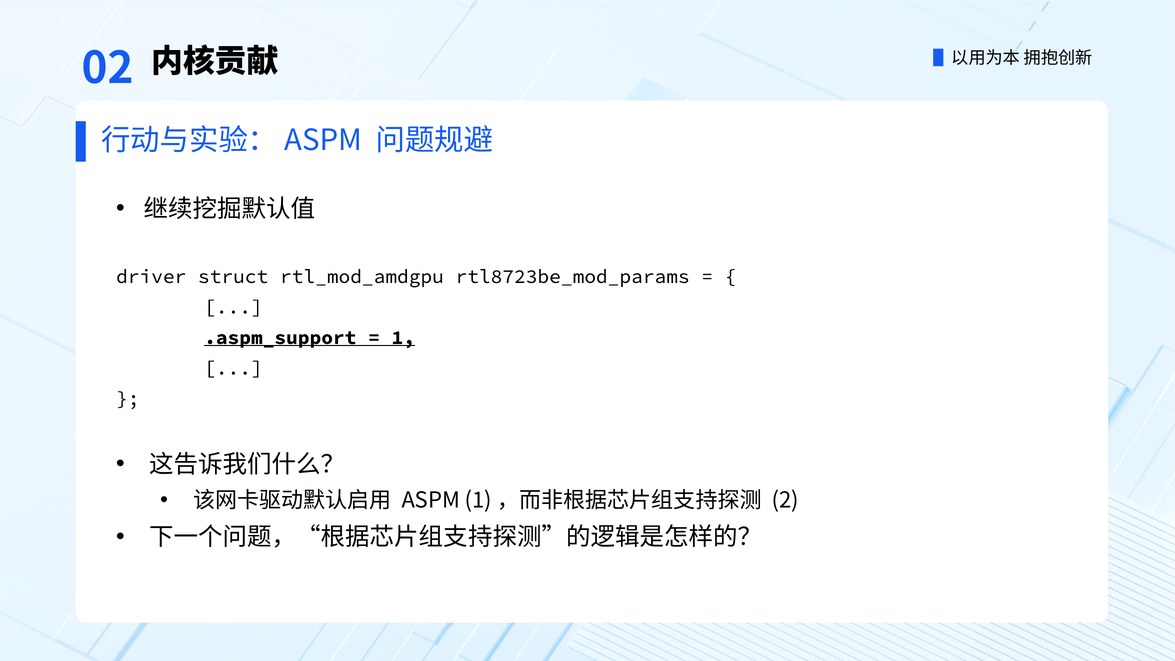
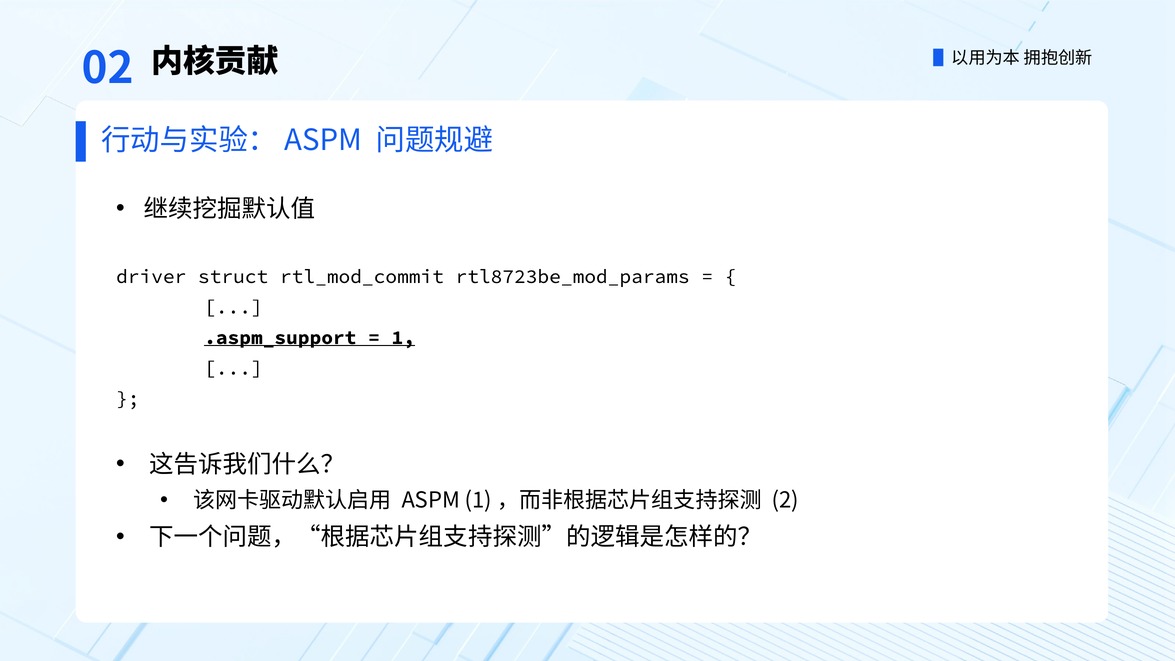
rtl_mod_amdgpu: rtl_mod_amdgpu -> rtl_mod_commit
